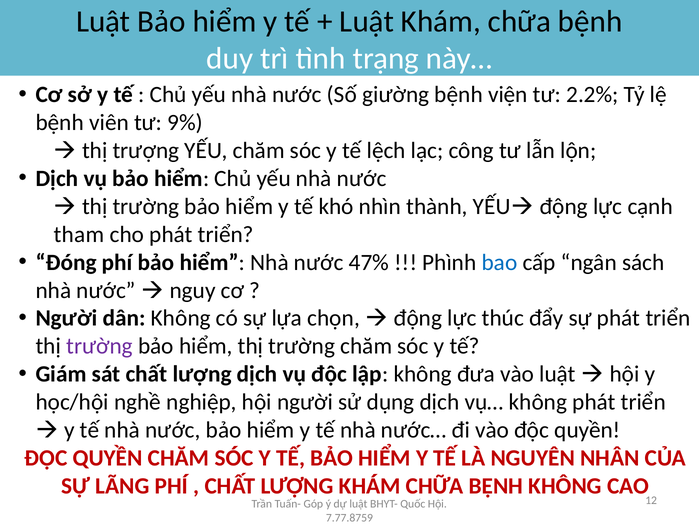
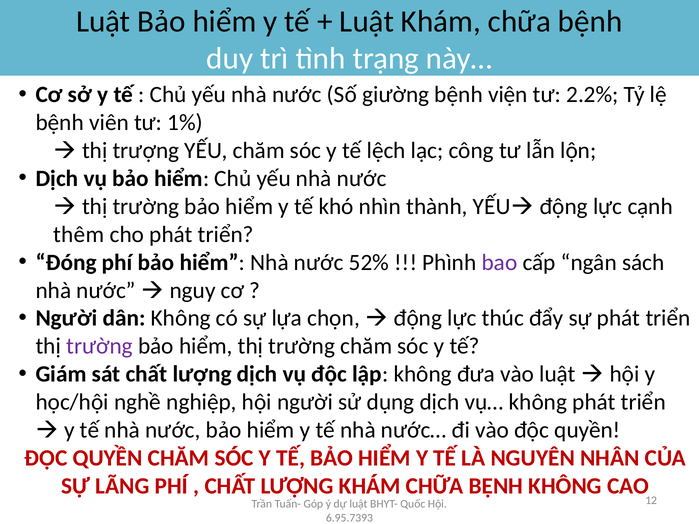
9%: 9% -> 1%
tham: tham -> thêm
47%: 47% -> 52%
bao colour: blue -> purple
7.77.8759: 7.77.8759 -> 6.95.7393
